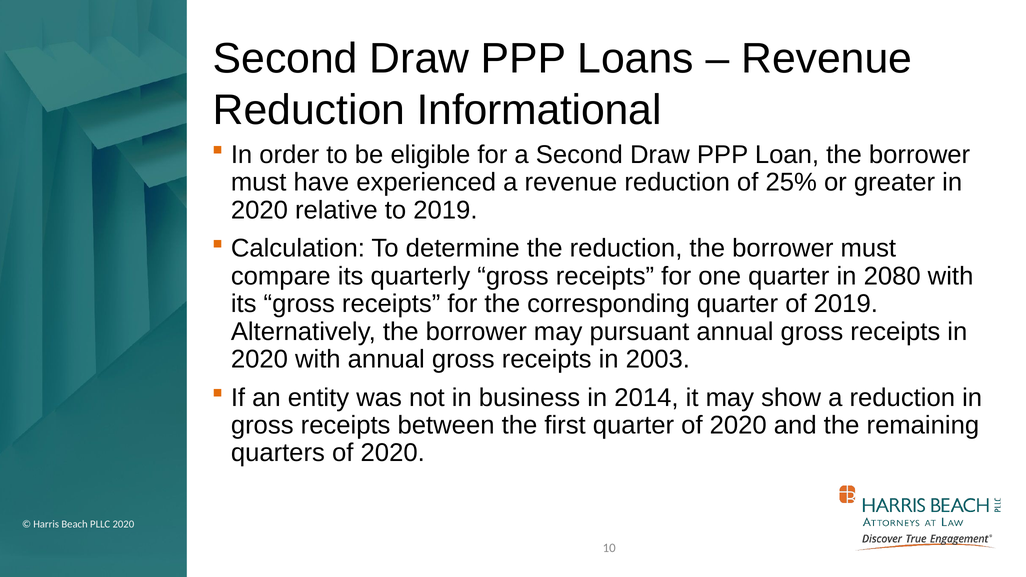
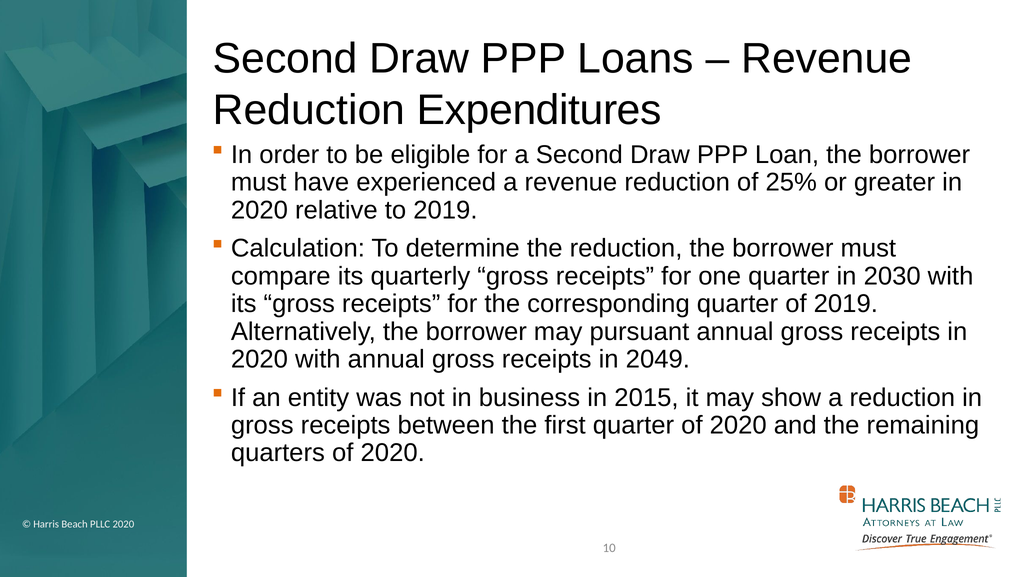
Informational: Informational -> Expenditures
2080: 2080 -> 2030
2003: 2003 -> 2049
2014: 2014 -> 2015
